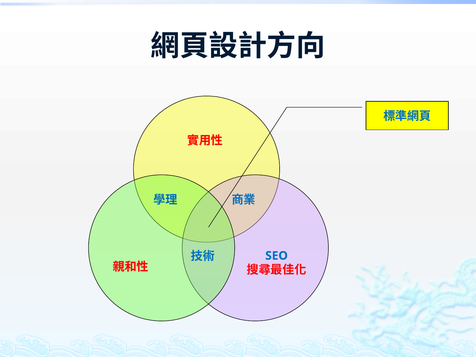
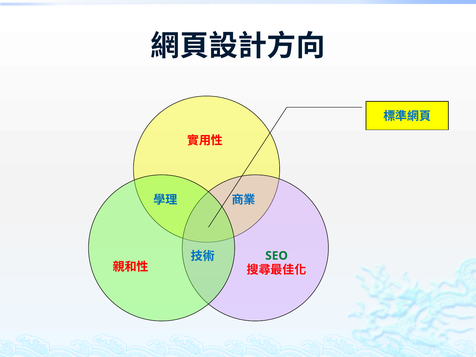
SEO colour: blue -> green
